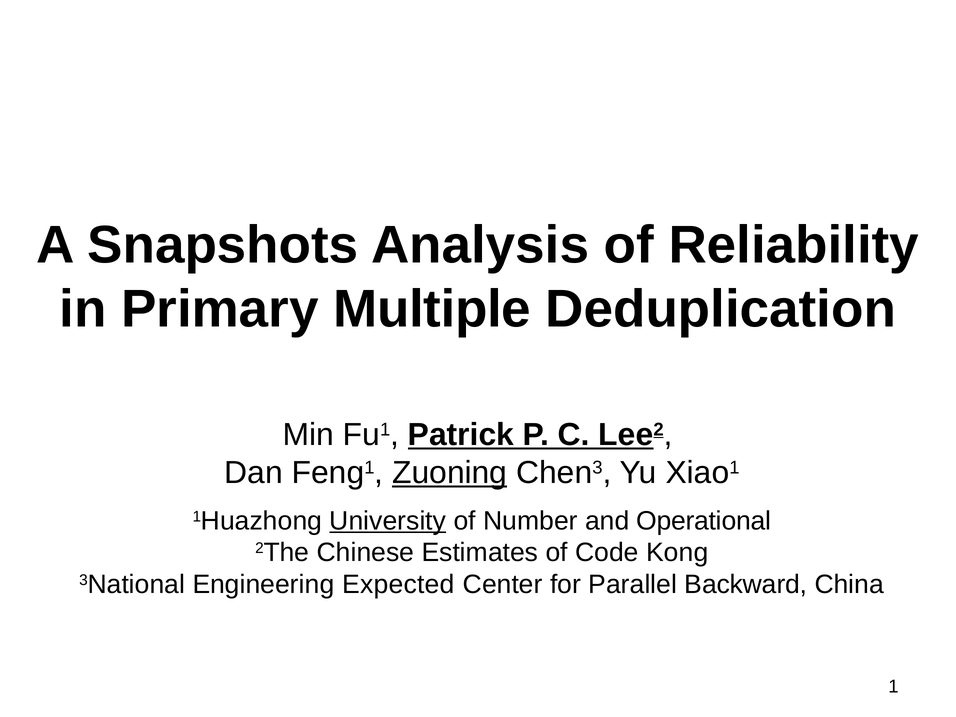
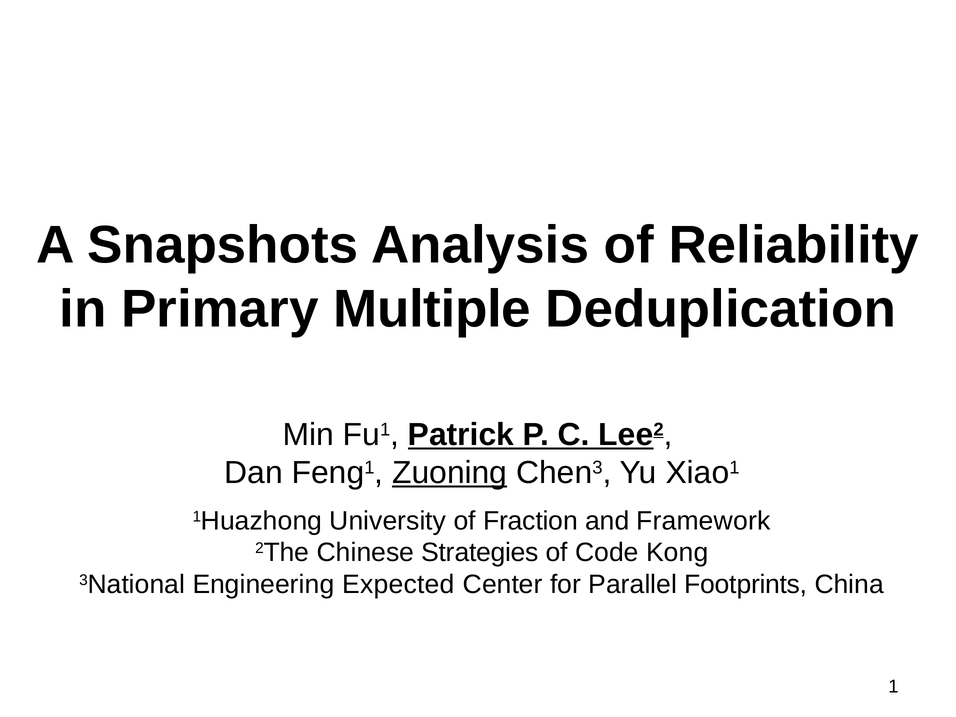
University underline: present -> none
Number: Number -> Fraction
Operational: Operational -> Framework
Estimates: Estimates -> Strategies
Backward: Backward -> Footprints
